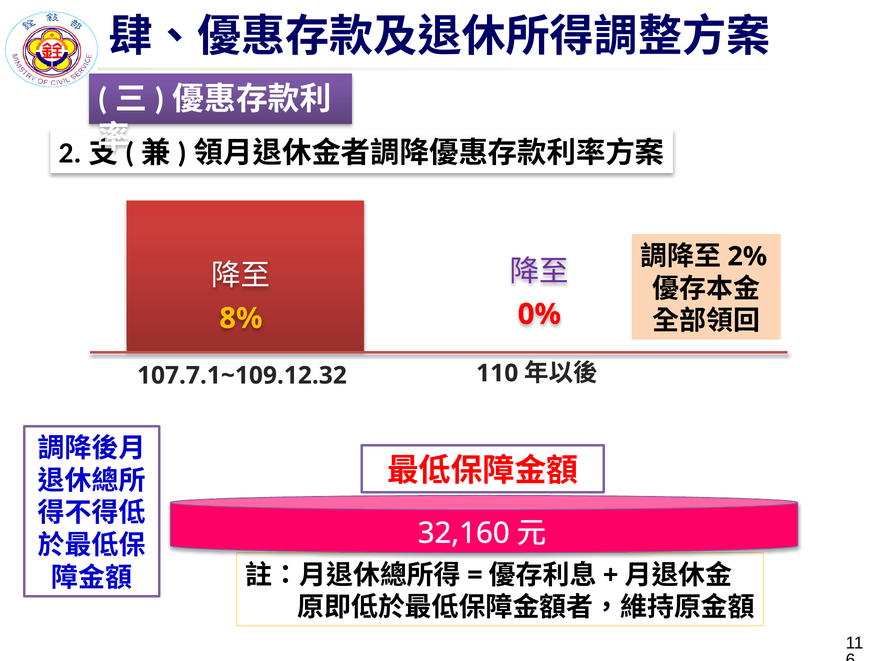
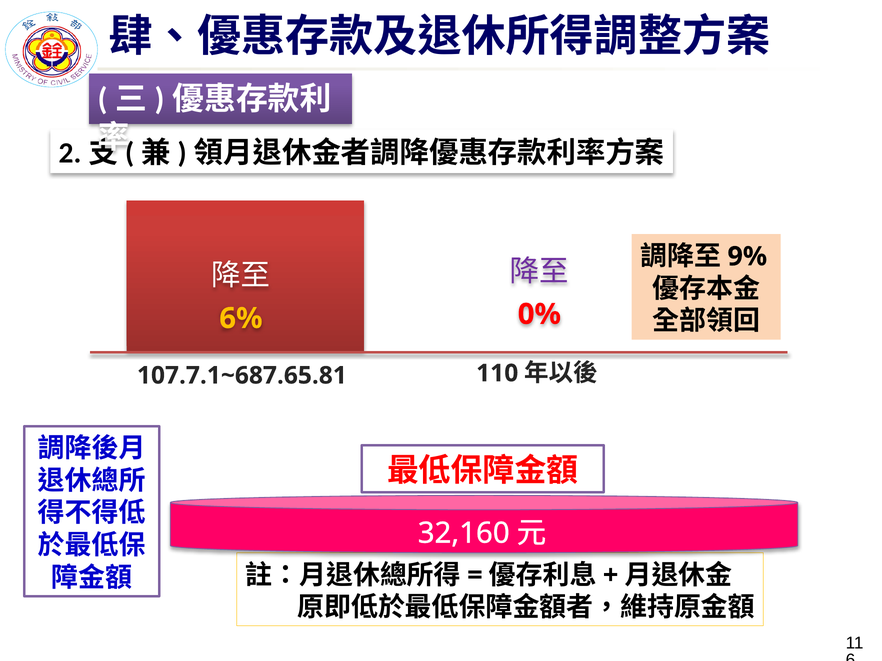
2%: 2% -> 9%
8%: 8% -> 6%
107.7.1~109.12.32: 107.7.1~109.12.32 -> 107.7.1~687.65.81
